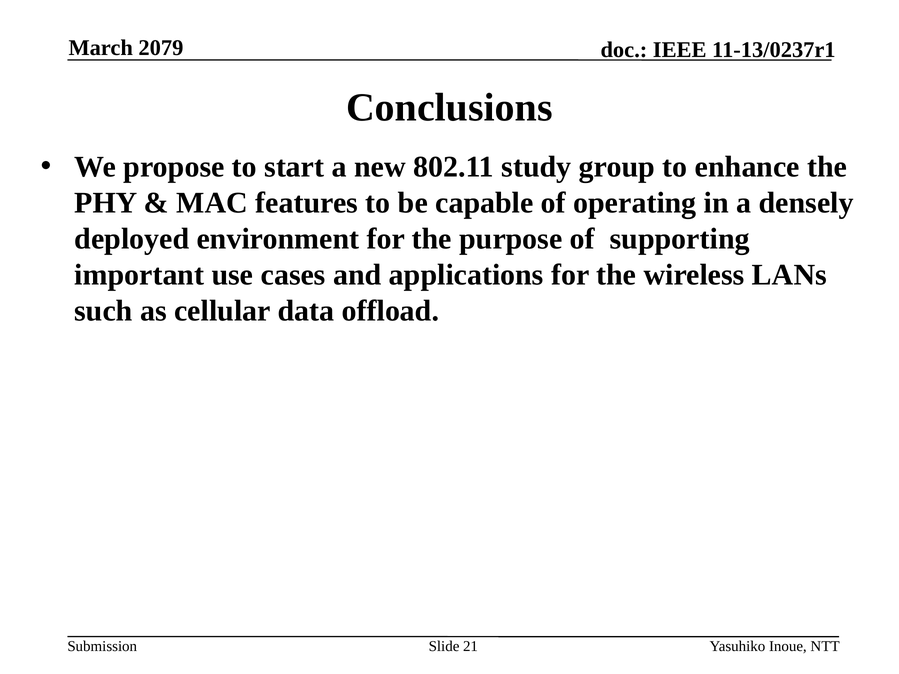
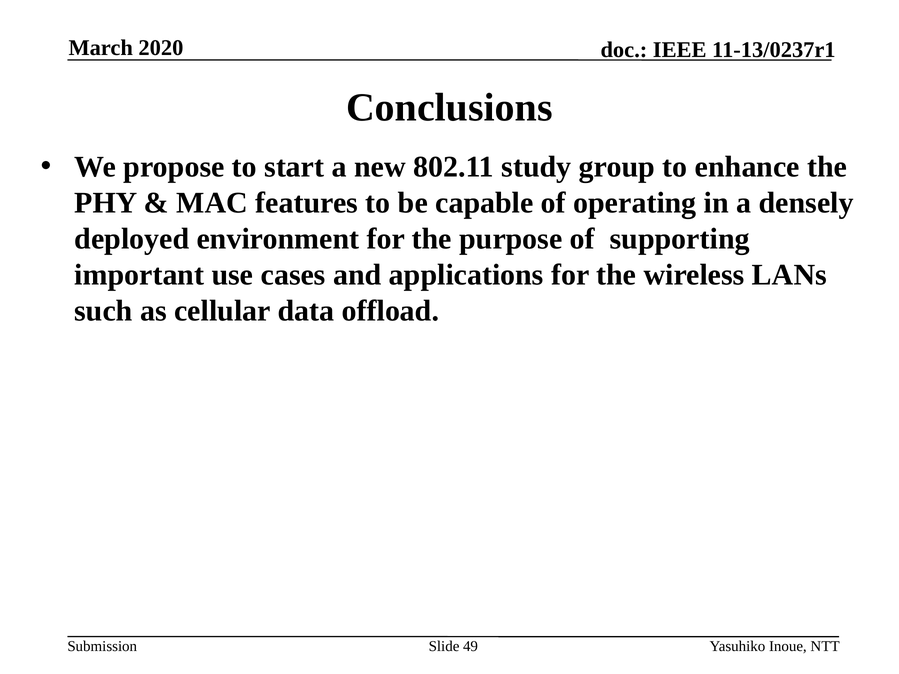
2079: 2079 -> 2020
21: 21 -> 49
